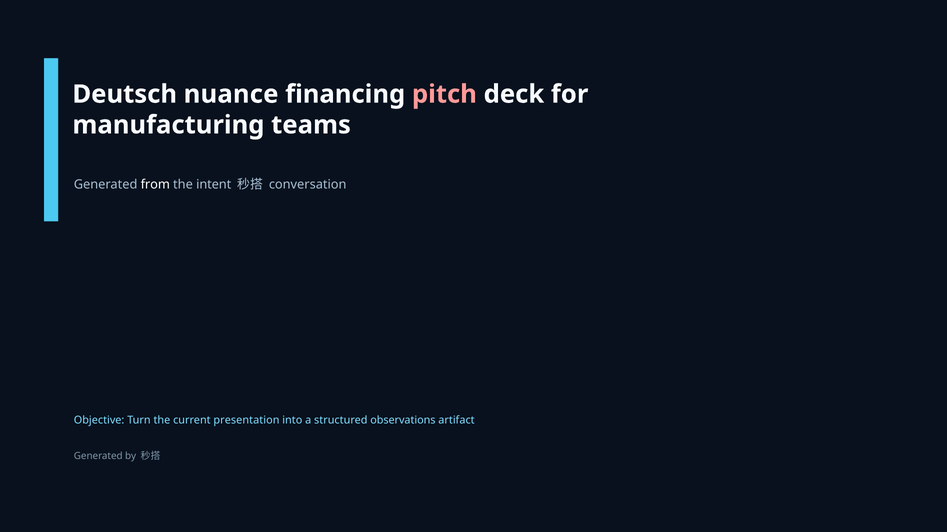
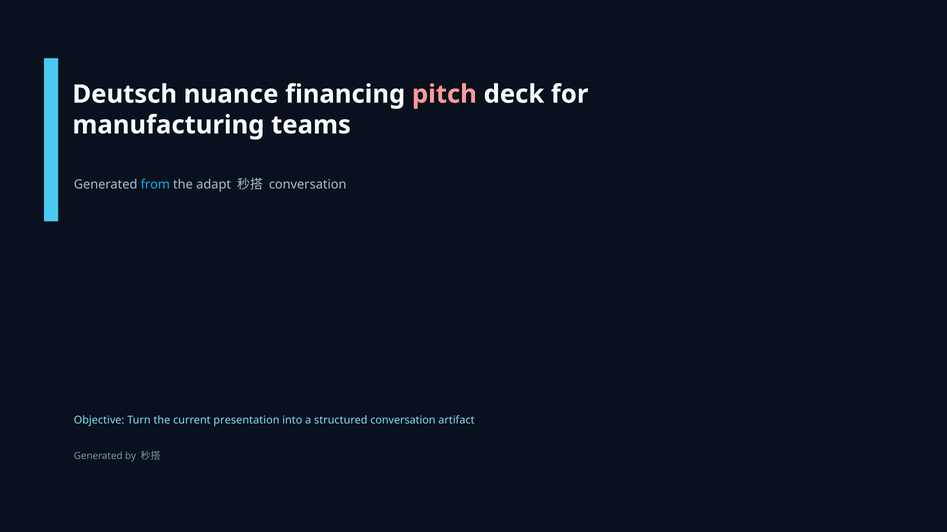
from colour: white -> light blue
intent: intent -> adapt
structured observations: observations -> conversation
